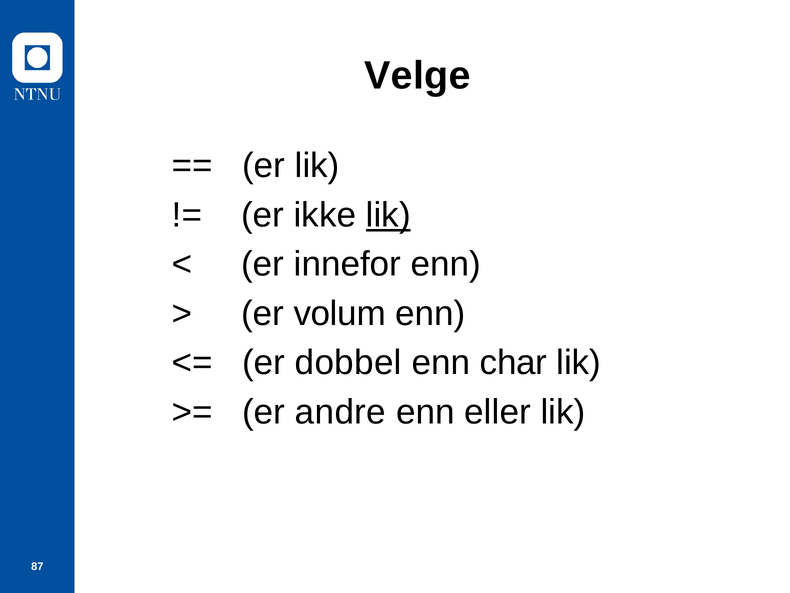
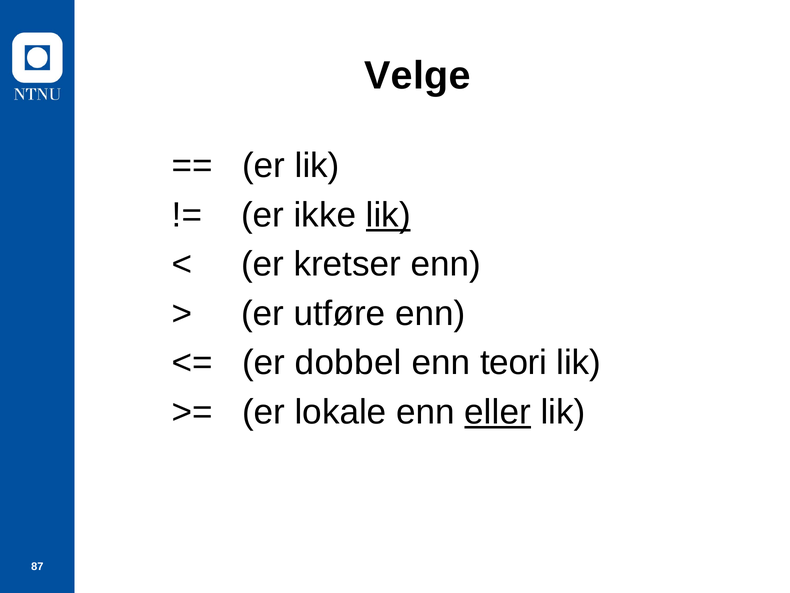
innefor: innefor -> kretser
volum: volum -> utføre
char: char -> teori
andre: andre -> lokale
eller underline: none -> present
